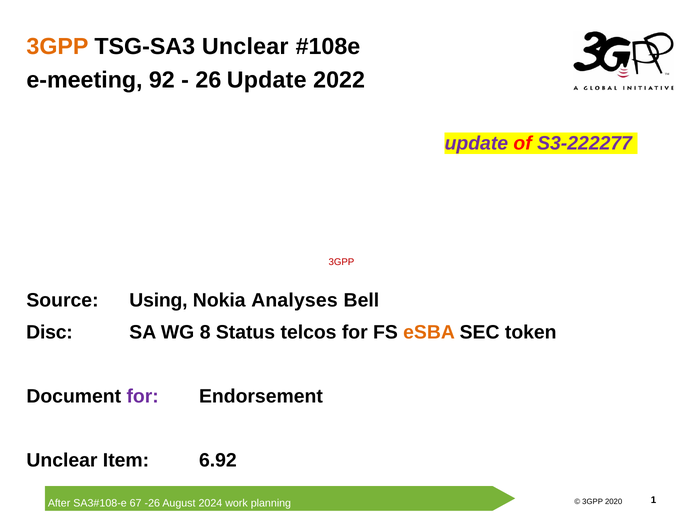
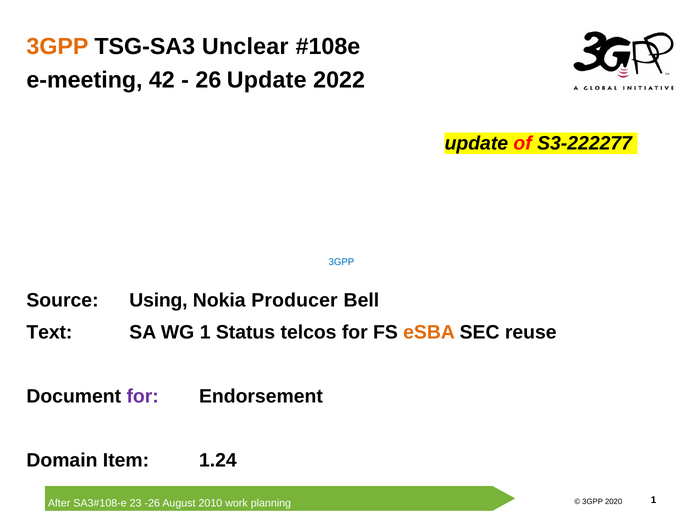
92: 92 -> 42
update at (476, 143) colour: purple -> black
S3-222277 colour: purple -> black
3GPP at (341, 262) colour: red -> blue
Analyses: Analyses -> Producer
Disc: Disc -> Text
WG 8: 8 -> 1
token: token -> reuse
Unclear at (62, 460): Unclear -> Domain
6.92: 6.92 -> 1.24
67: 67 -> 23
2024: 2024 -> 2010
